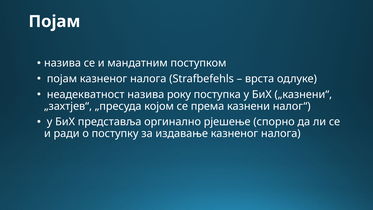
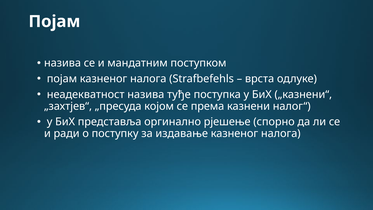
року: року -> туђе
